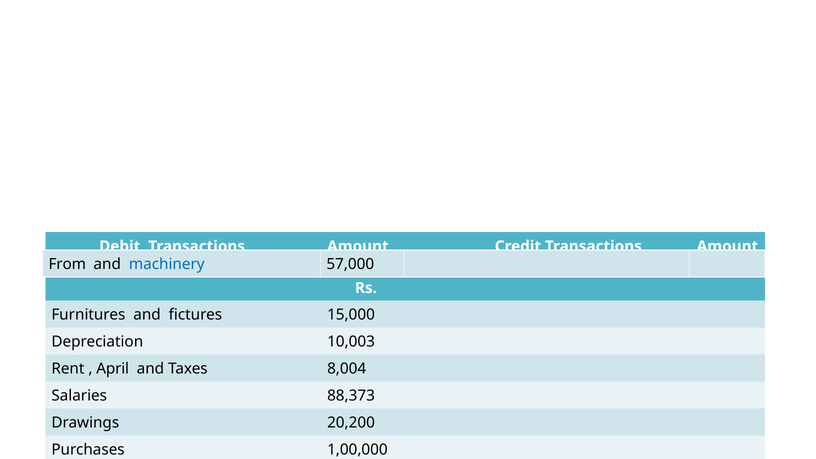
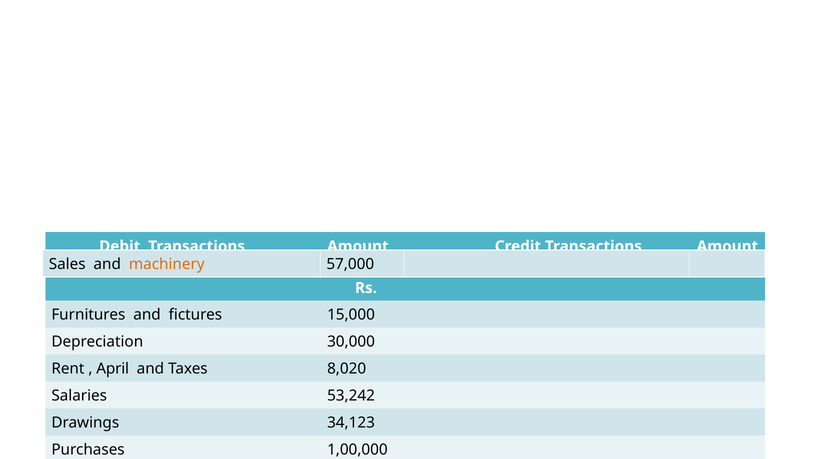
From: From -> Sales
machinery colour: blue -> orange
10,003: 10,003 -> 30,000
8,004: 8,004 -> 8,020
88,373: 88,373 -> 53,242
20,200: 20,200 -> 34,123
